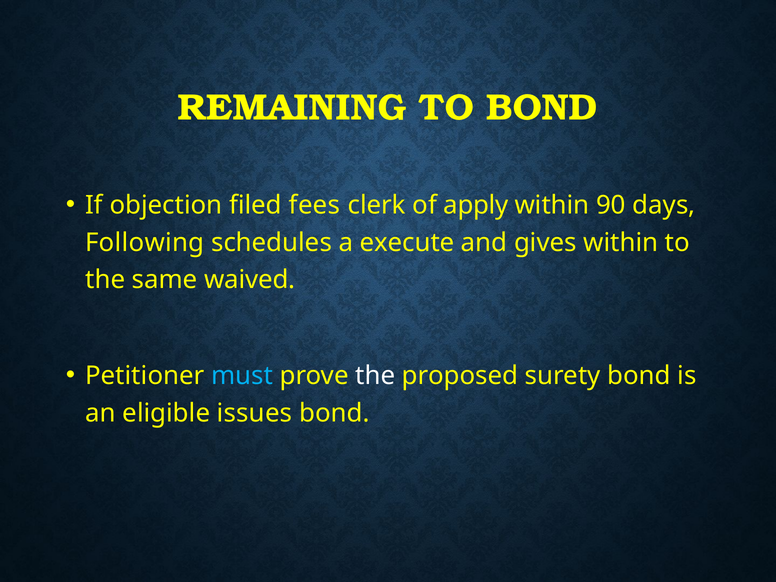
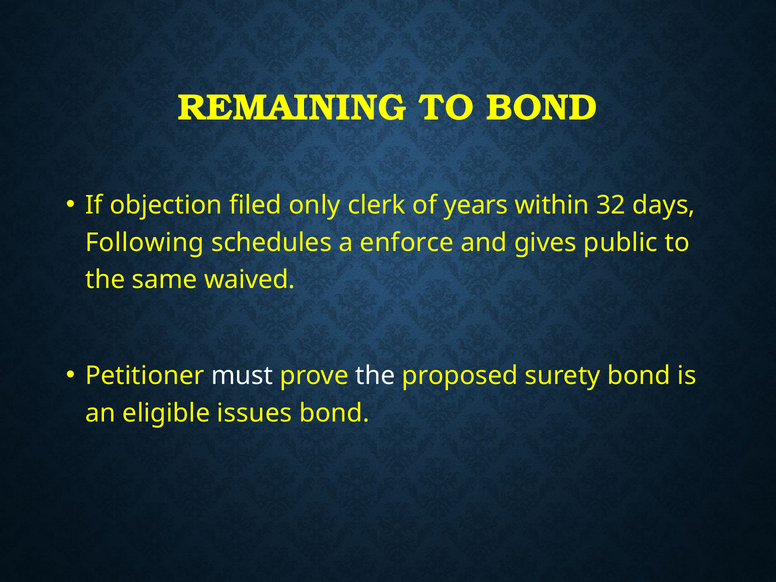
fees: fees -> only
apply: apply -> years
90: 90 -> 32
execute: execute -> enforce
gives within: within -> public
must colour: light blue -> white
